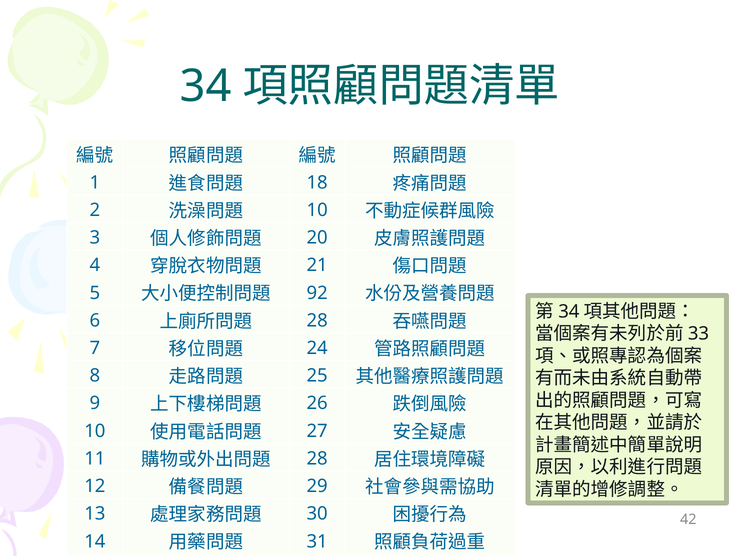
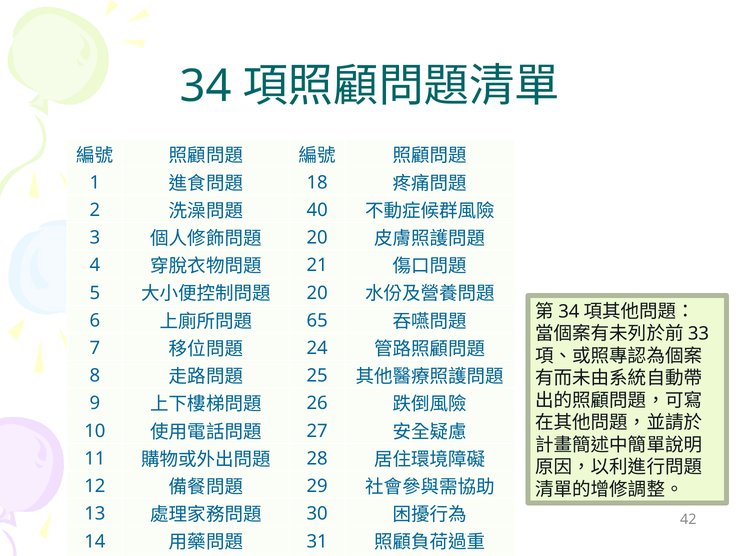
10 at (317, 210): 10 -> 40
92 at (317, 293): 92 -> 20
28 at (317, 320): 28 -> 65
